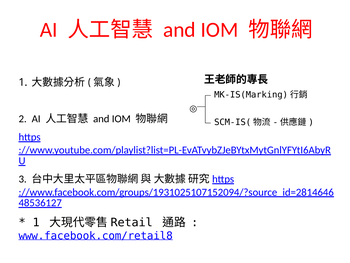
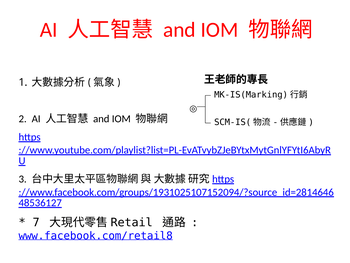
1 at (36, 222): 1 -> 7
